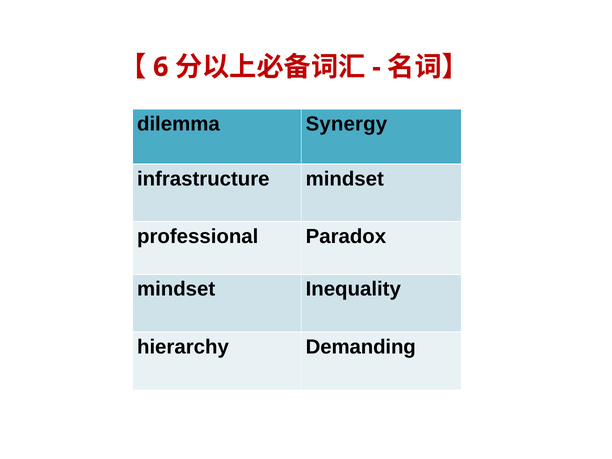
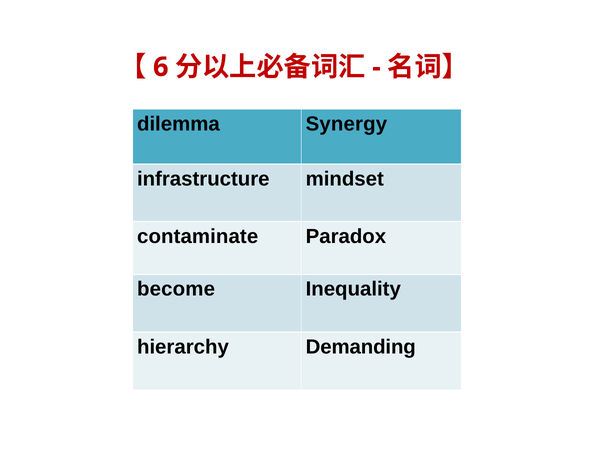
professional: professional -> contaminate
mindset at (176, 289): mindset -> become
